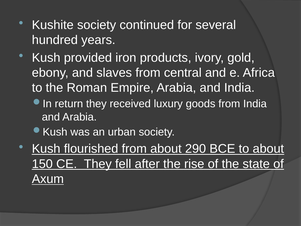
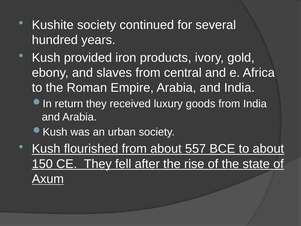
290: 290 -> 557
